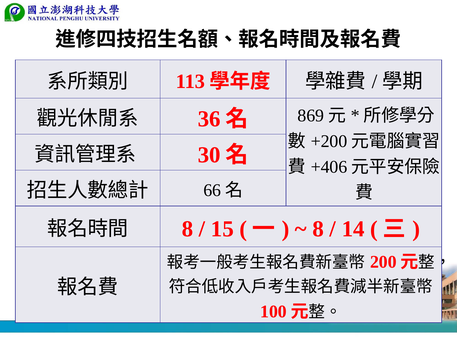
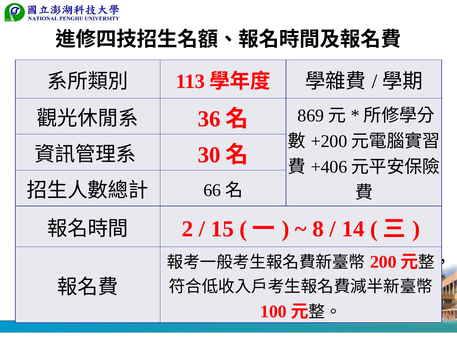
8 at (188, 229): 8 -> 2
